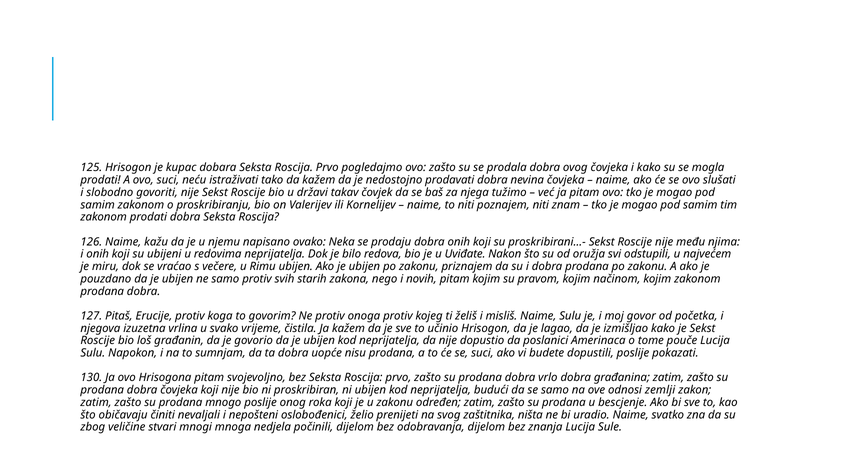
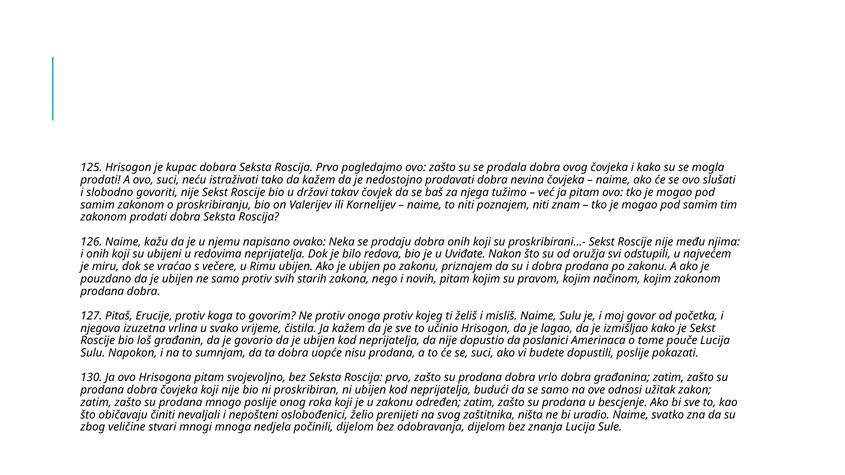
zemlji: zemlji -> užitak
